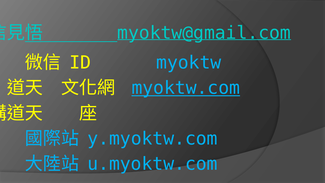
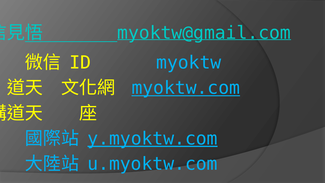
y.myoktw.com underline: none -> present
